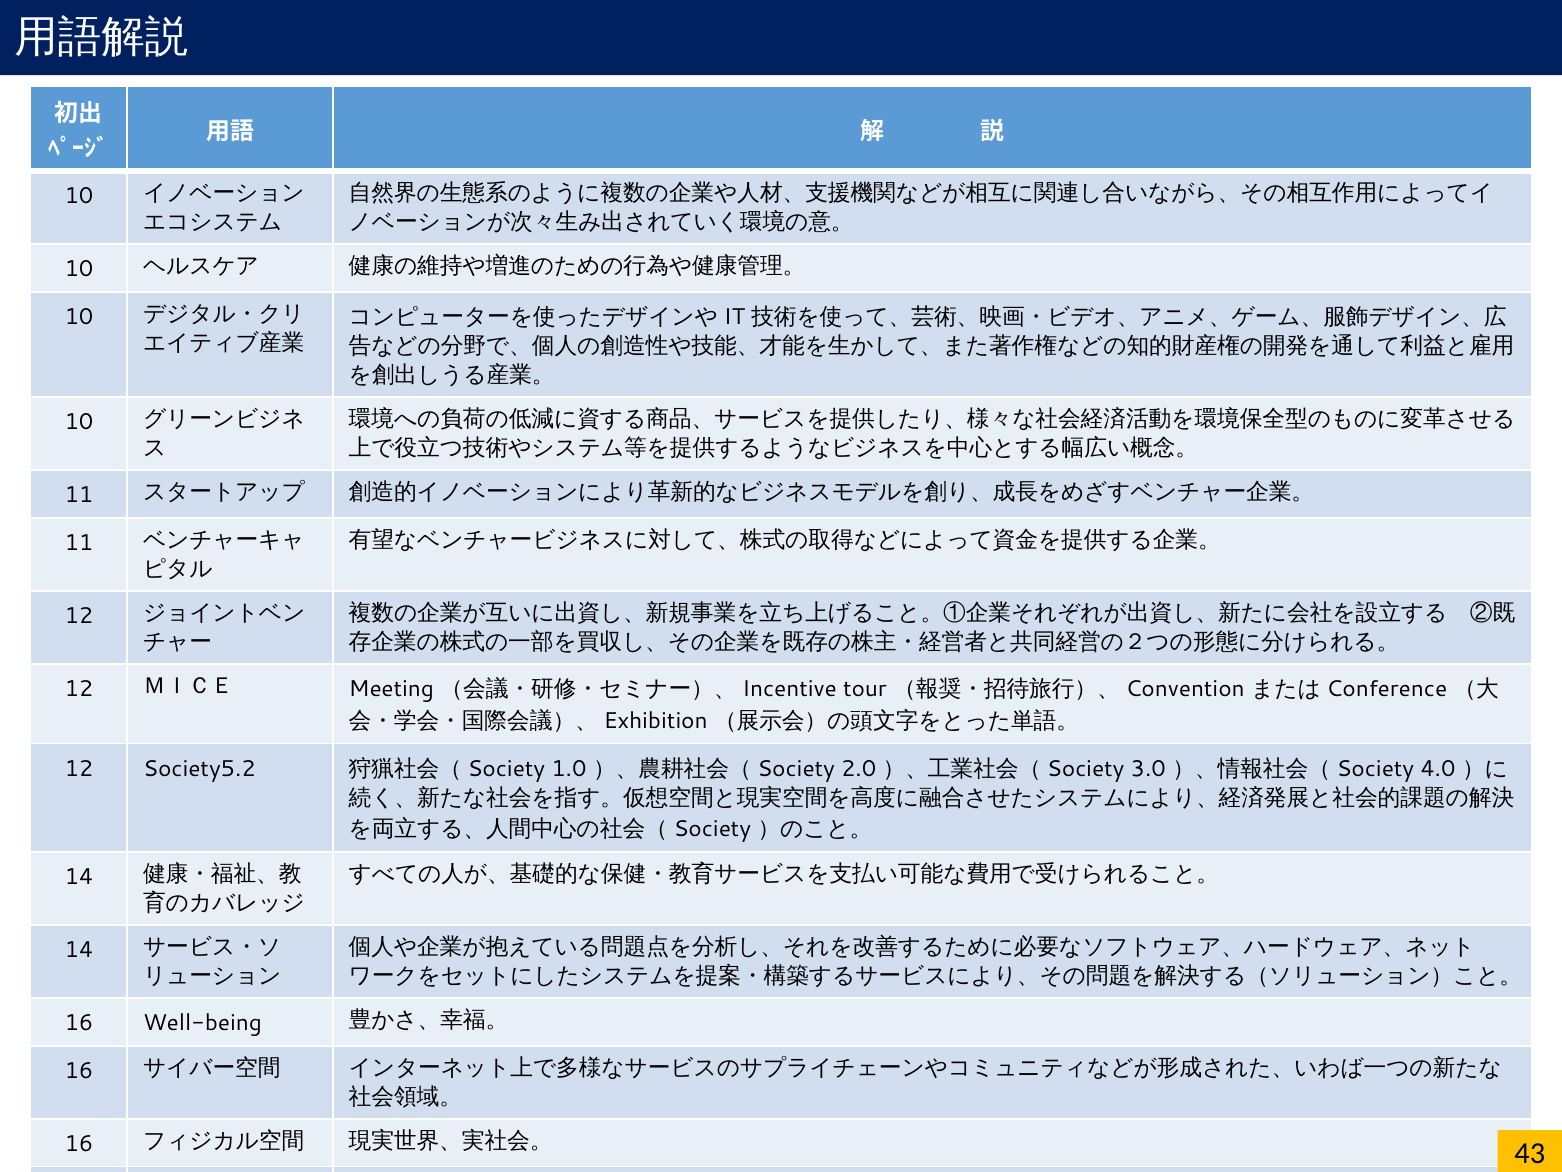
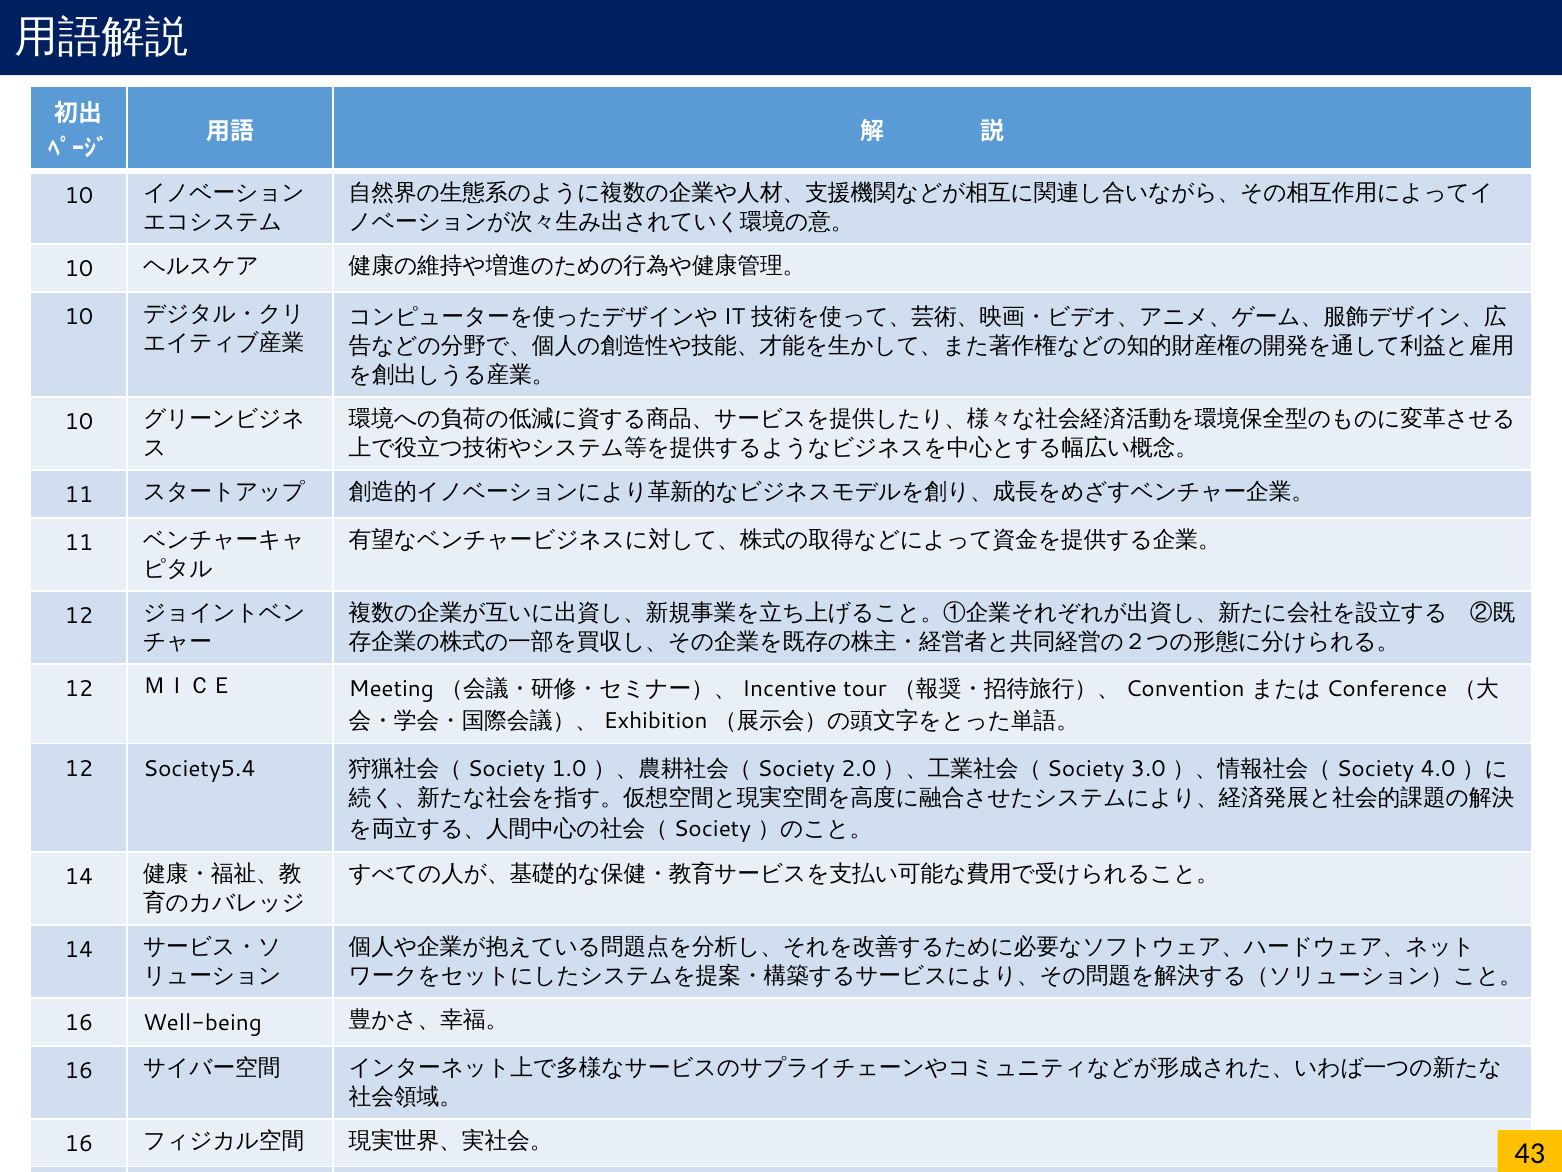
Society5.2: Society5.2 -> Society5.4
